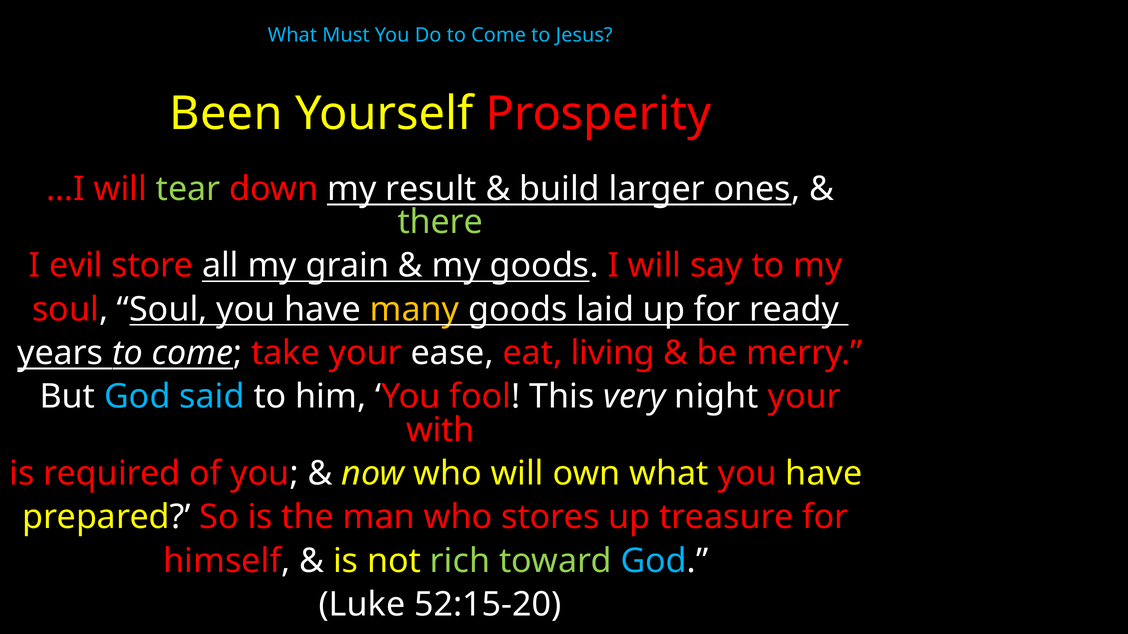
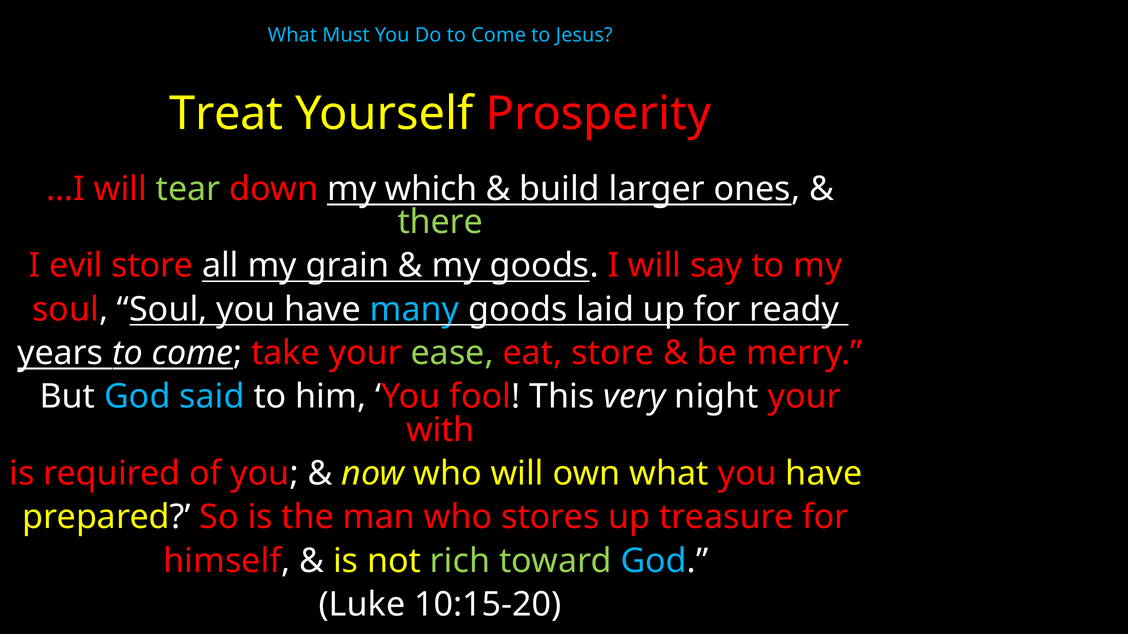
Been: Been -> Treat
result: result -> which
many colour: yellow -> light blue
ease colour: white -> light green
eat living: living -> store
52:15-20: 52:15-20 -> 10:15-20
